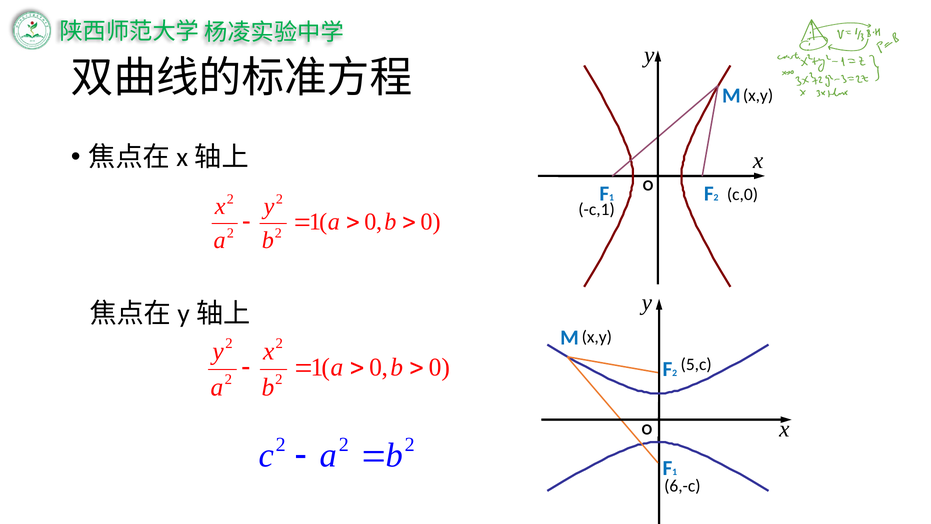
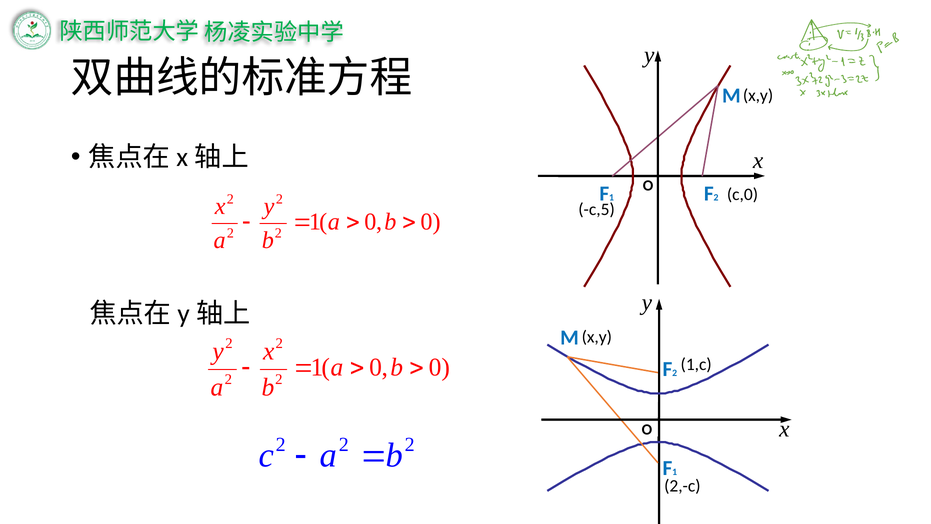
c,1: c,1 -> c,5
5,c: 5,c -> 1,c
6,-c: 6,-c -> 2,-c
